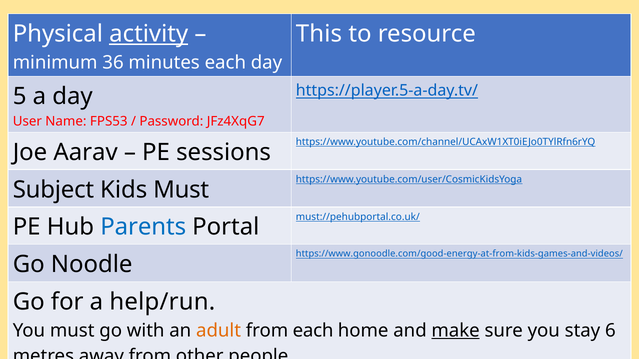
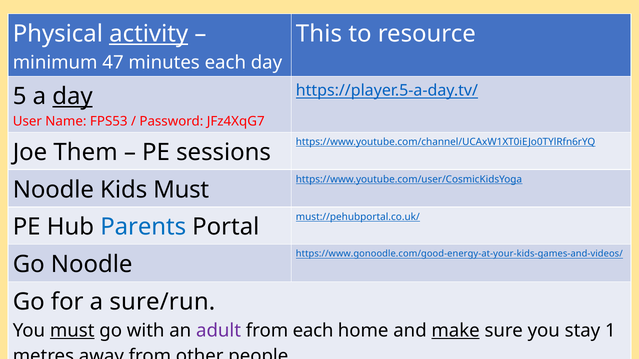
36: 36 -> 47
day at (73, 97) underline: none -> present
Aarav: Aarav -> Them
Subject at (53, 190): Subject -> Noodle
https://www.gonoodle.com/good-energy-at-from-kids-games-and-videos/: https://www.gonoodle.com/good-energy-at-from-kids-games-and-videos/ -> https://www.gonoodle.com/good-energy-at-your-kids-games-and-videos/
help/run: help/run -> sure/run
must at (72, 331) underline: none -> present
adult colour: orange -> purple
6: 6 -> 1
